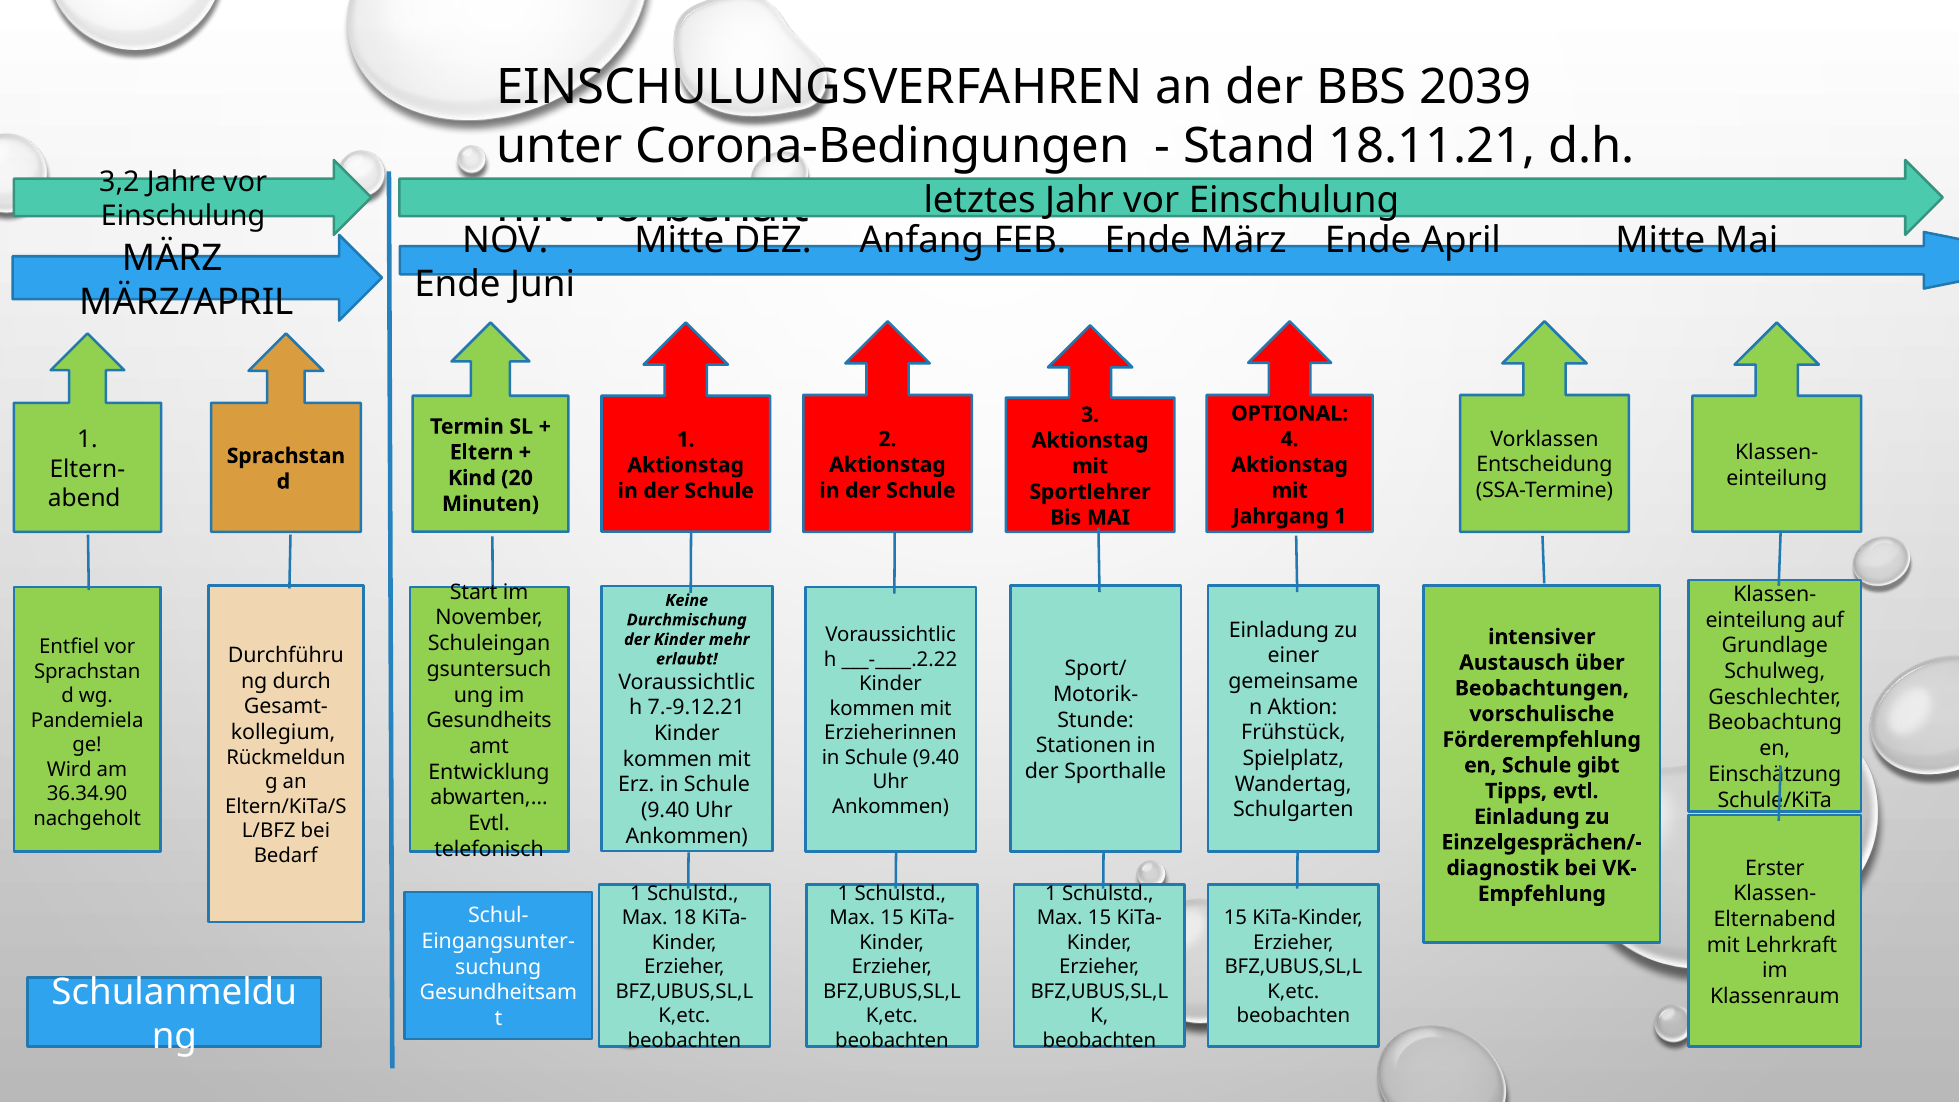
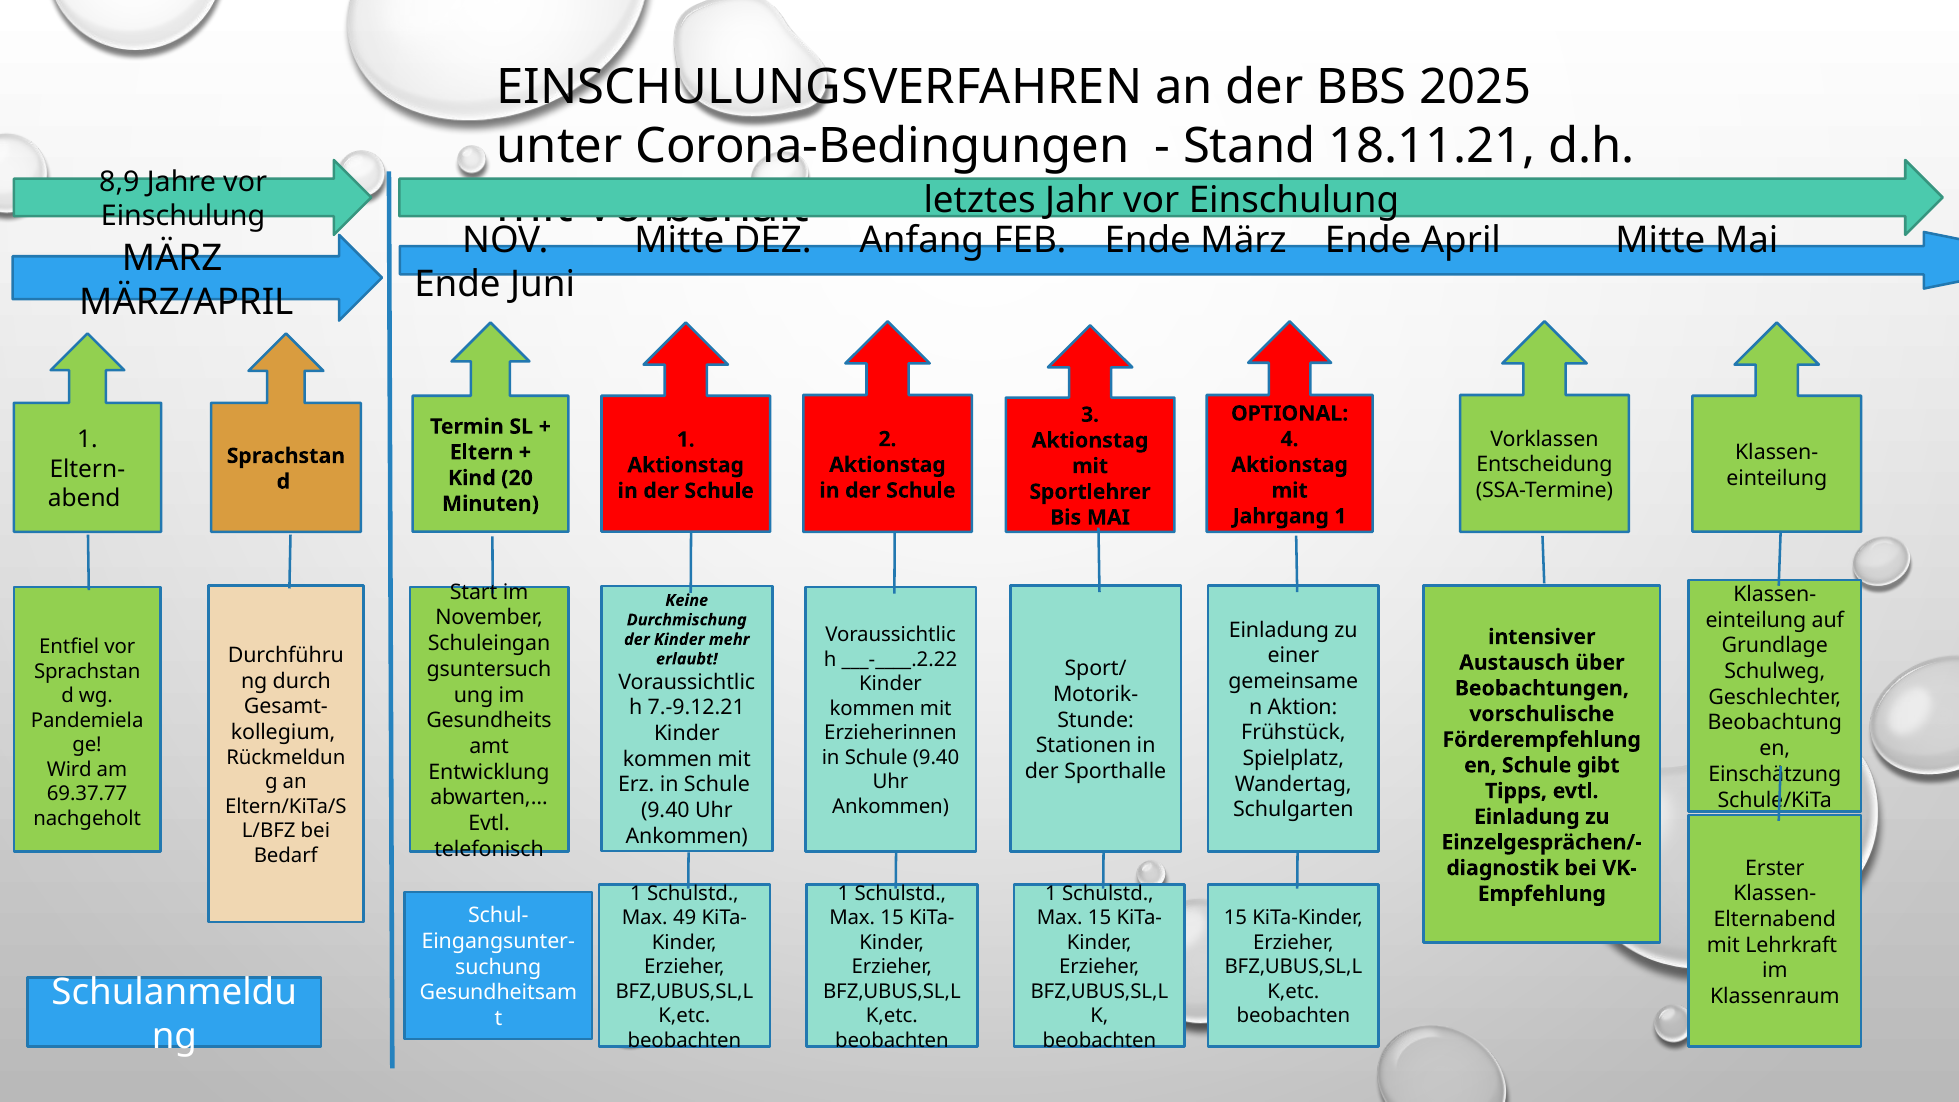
2039: 2039 -> 2025
3,2: 3,2 -> 8,9
36.34.90: 36.34.90 -> 69.37.77
18: 18 -> 49
